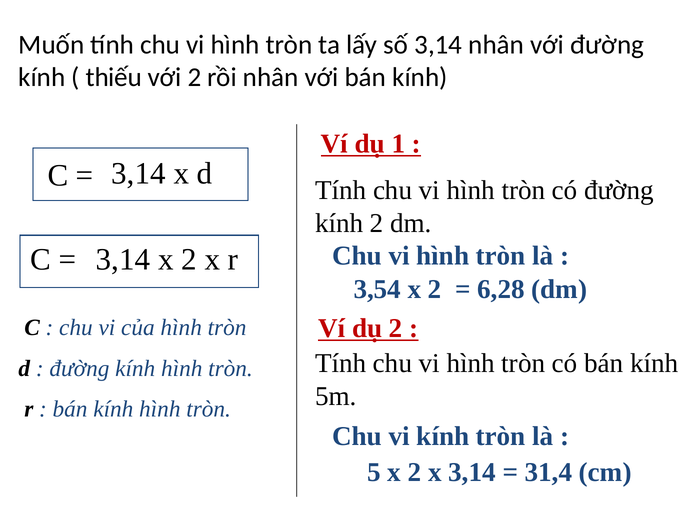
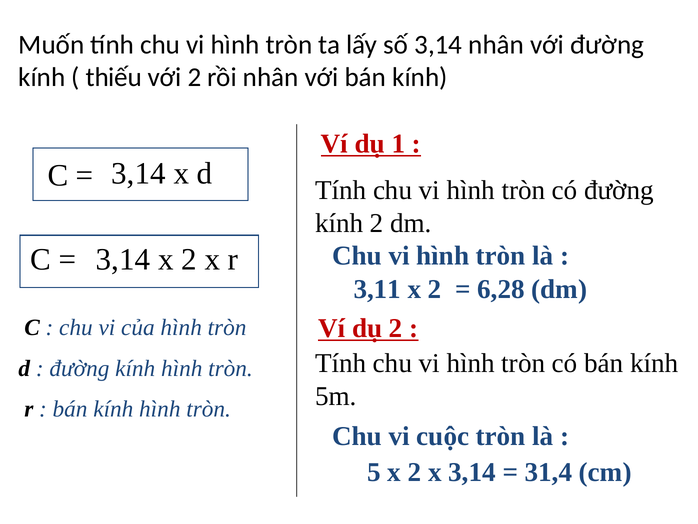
3,54: 3,54 -> 3,11
vi kính: kính -> cuộc
